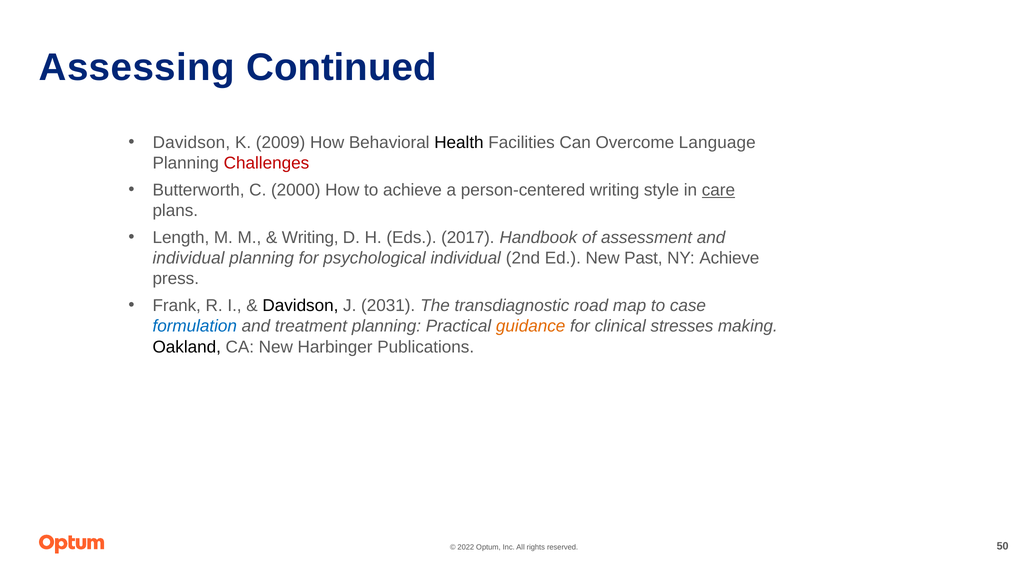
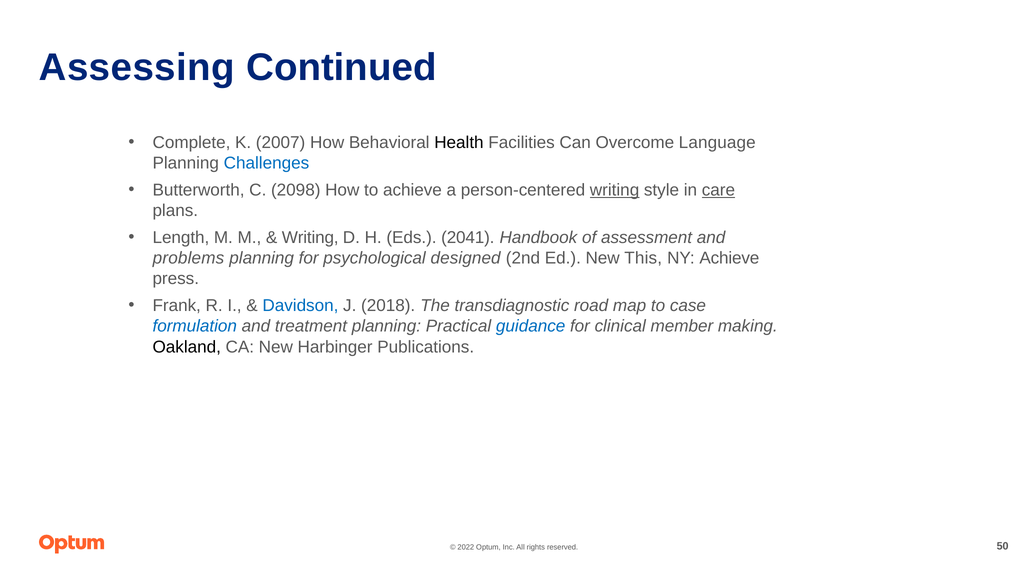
Davidson at (191, 143): Davidson -> Complete
2009: 2009 -> 2007
Challenges colour: red -> blue
2000: 2000 -> 2098
writing at (615, 190) underline: none -> present
2017: 2017 -> 2041
individual at (189, 258): individual -> problems
psychological individual: individual -> designed
Past: Past -> This
Davidson at (300, 306) colour: black -> blue
2031: 2031 -> 2018
guidance colour: orange -> blue
stresses: stresses -> member
